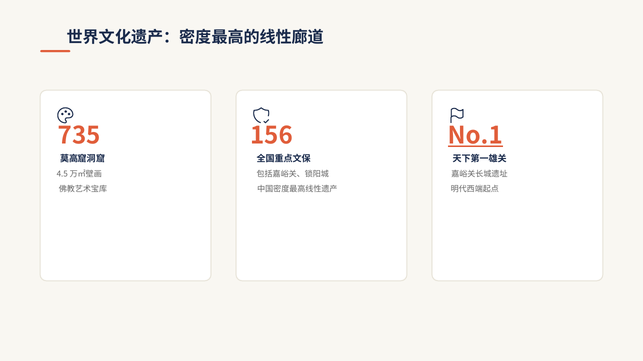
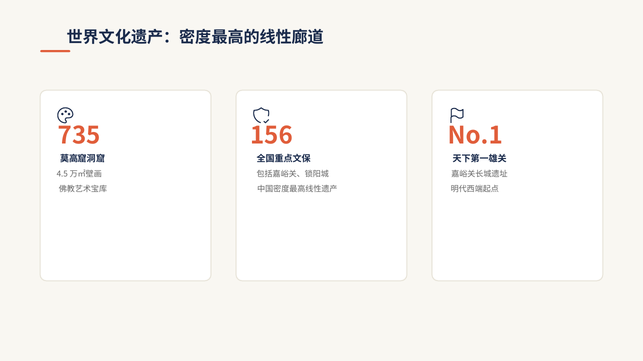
No.1 underline: present -> none
